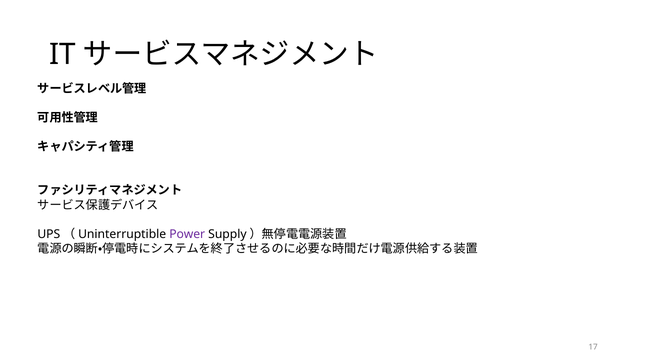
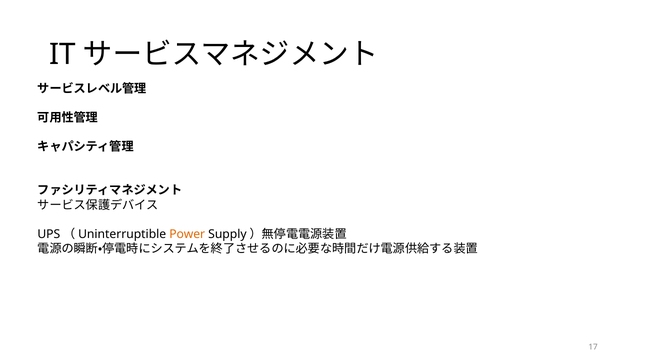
Power colour: purple -> orange
